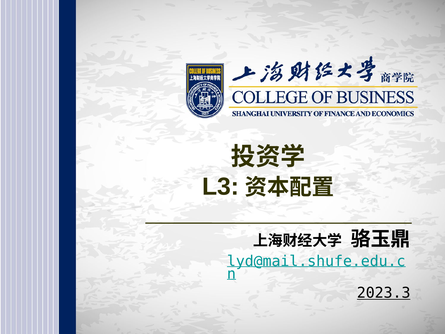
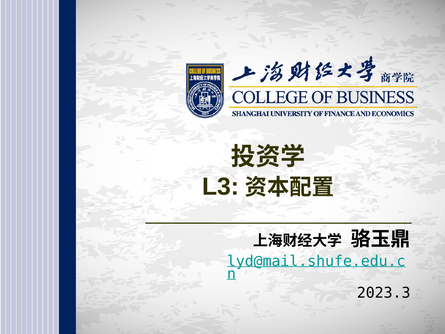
2023.3 underline: present -> none
